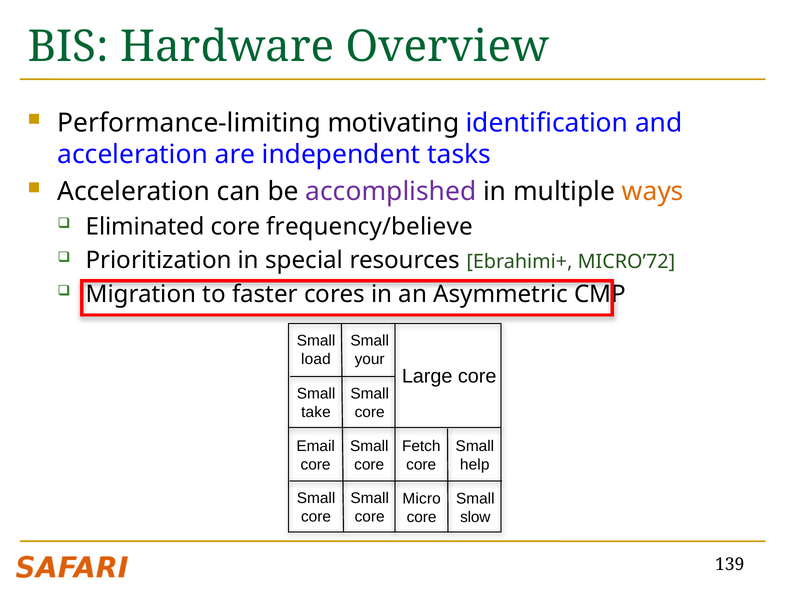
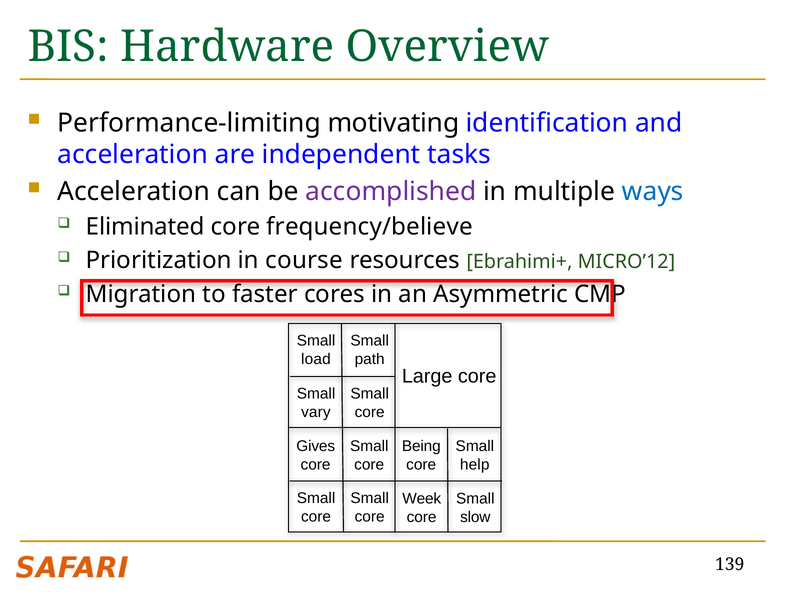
ways colour: orange -> blue
special: special -> course
MICRO’72: MICRO’72 -> MICRO’12
your: your -> path
take: take -> vary
Email: Email -> Gives
Fetch: Fetch -> Being
Micro: Micro -> Week
